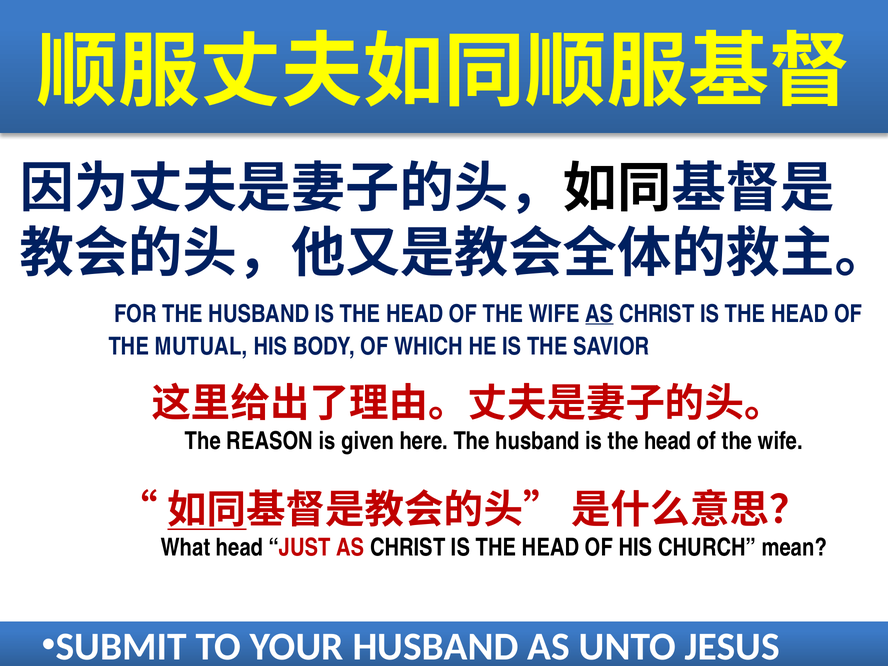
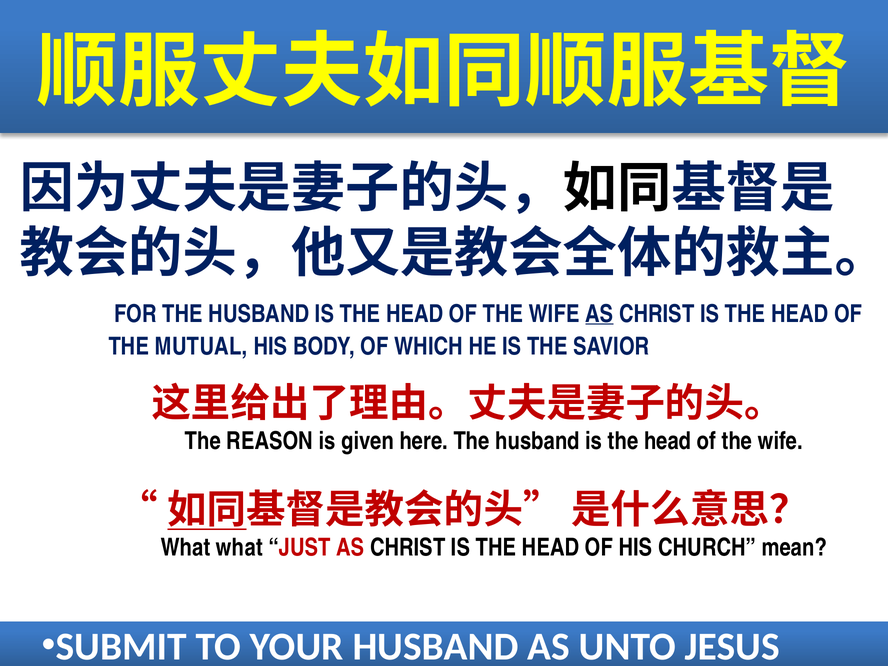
What head: head -> what
